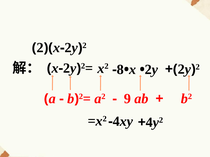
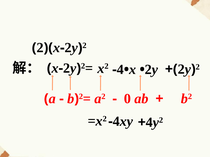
8: 8 -> 4
9: 9 -> 0
